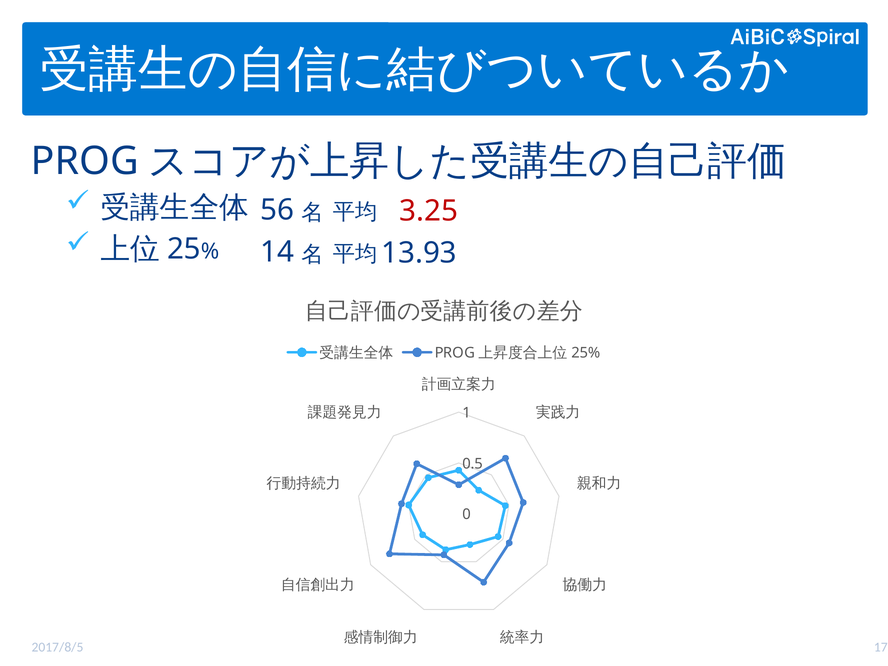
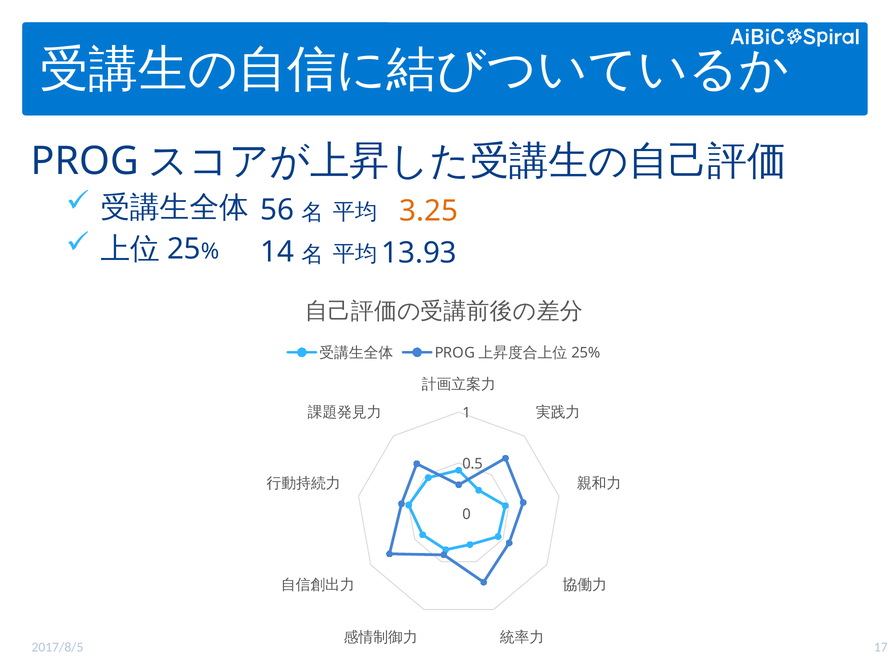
3.25 colour: red -> orange
